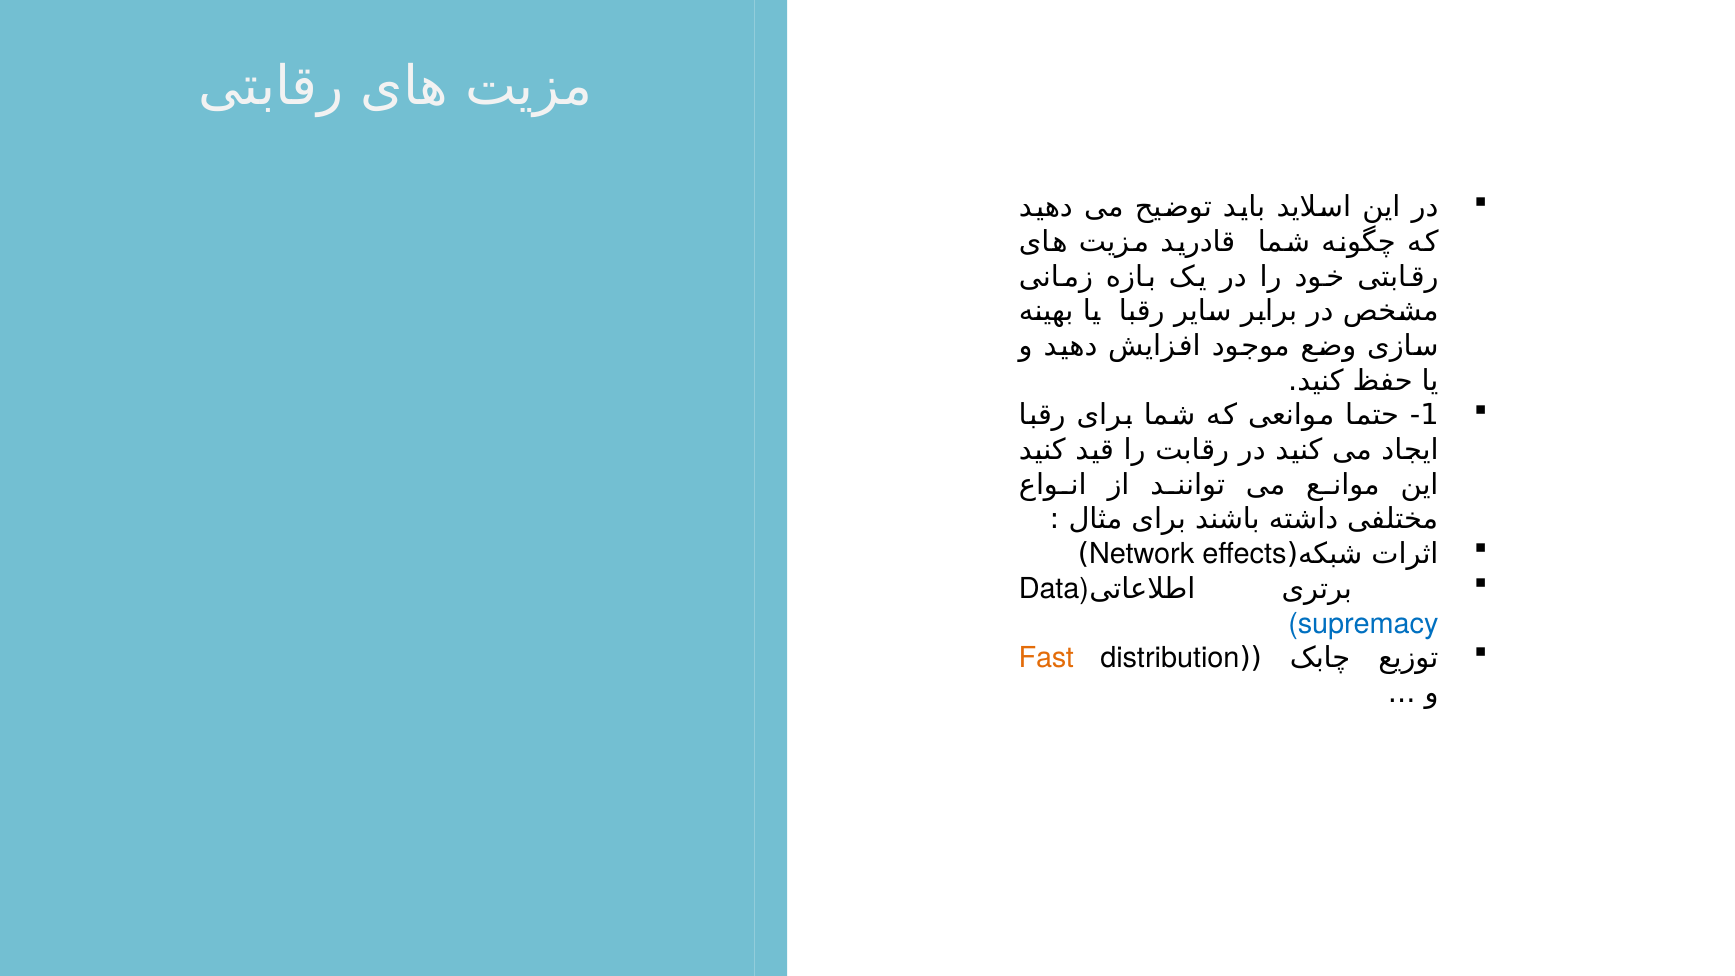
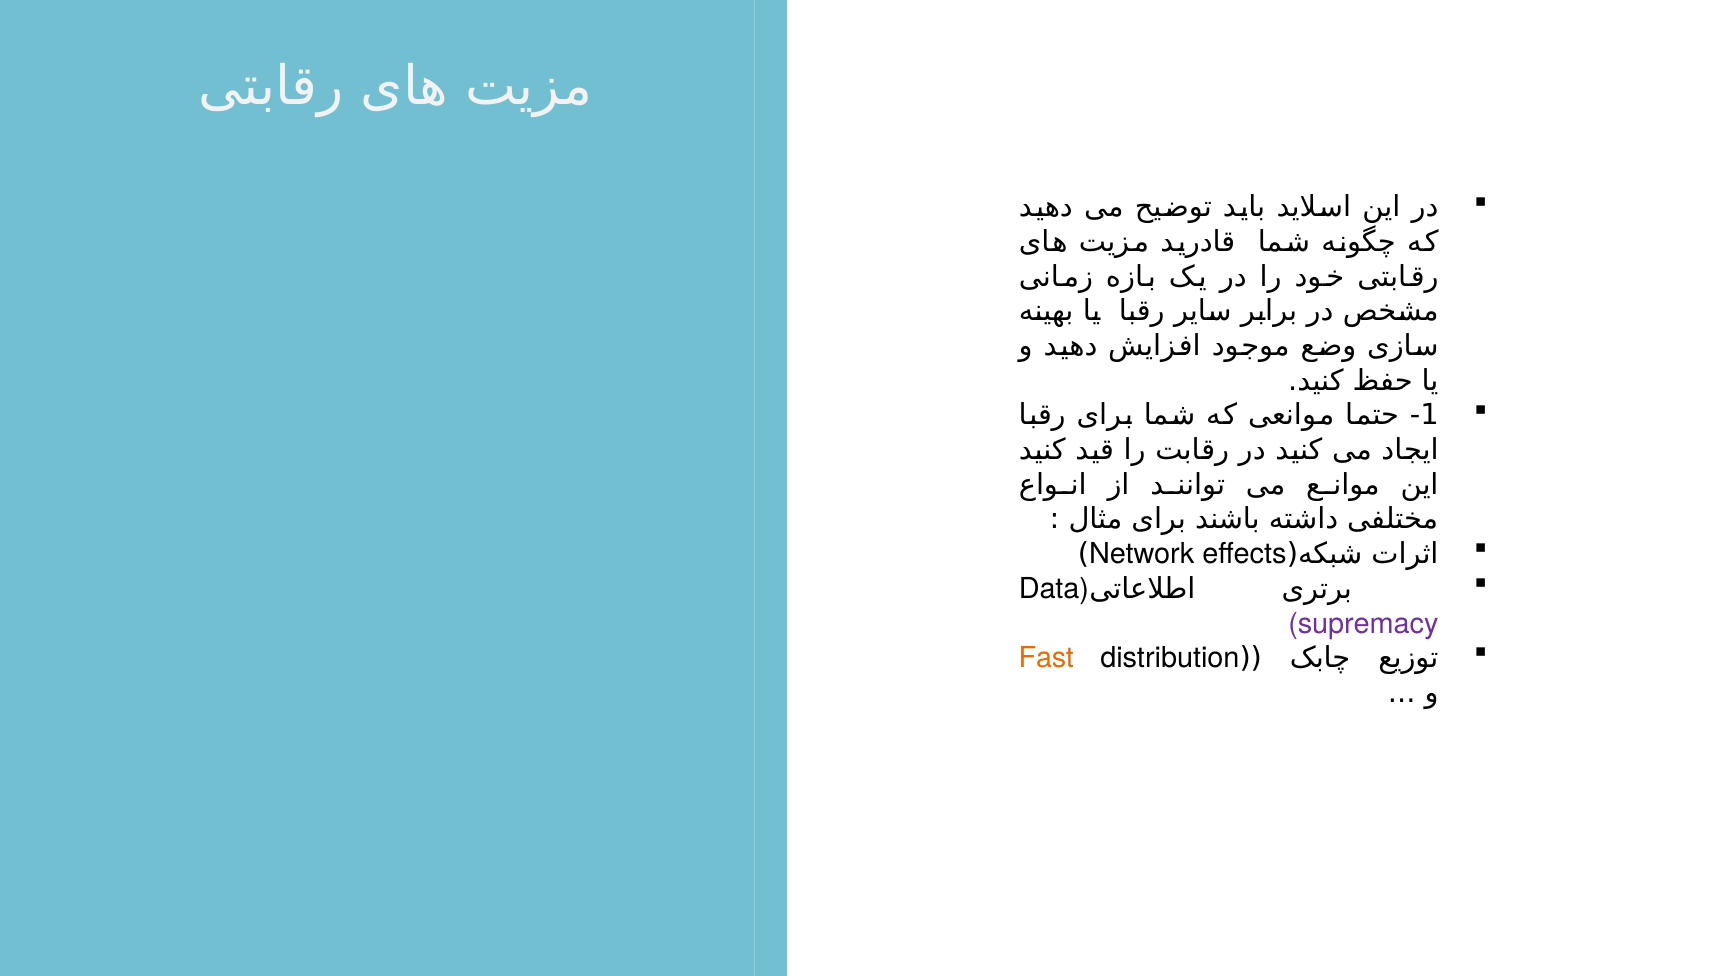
supremacy colour: blue -> purple
